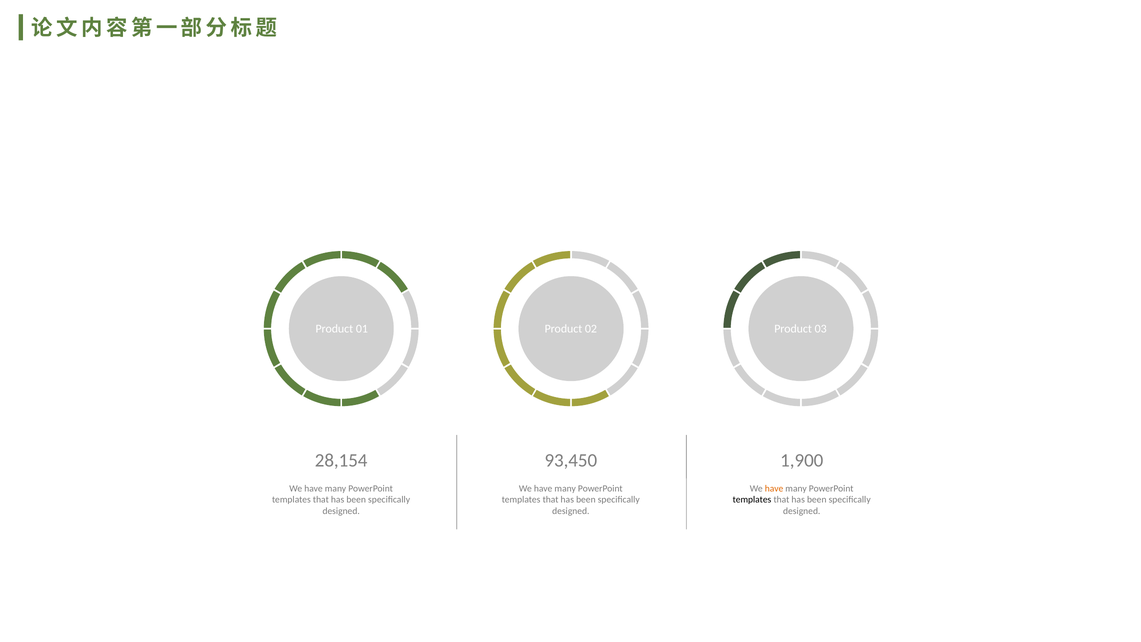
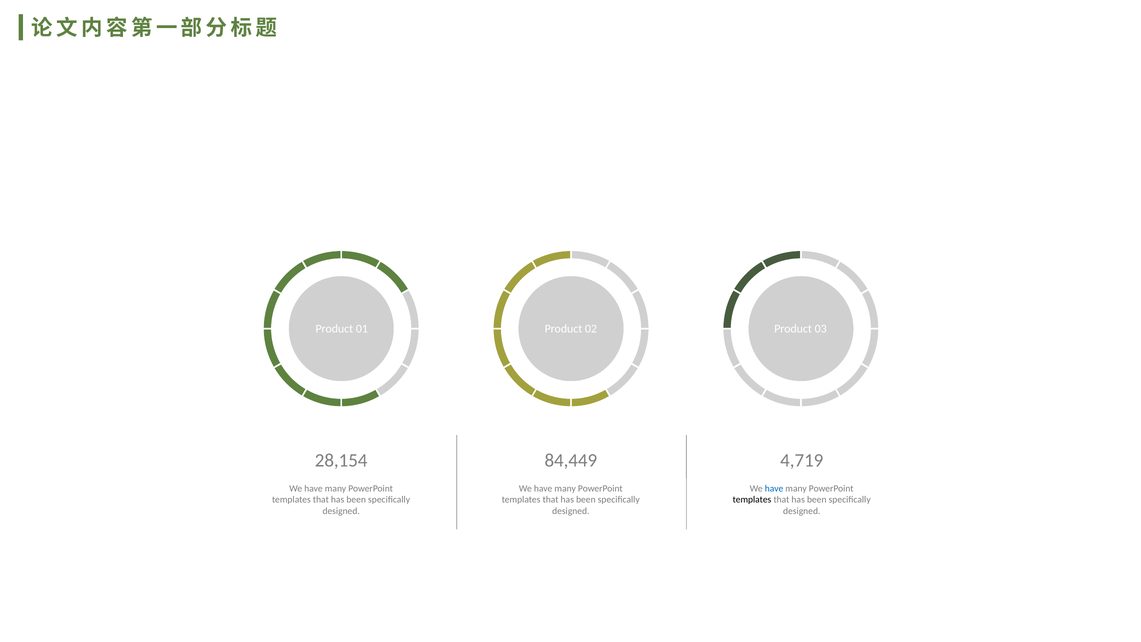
93,450: 93,450 -> 84,449
1,900: 1,900 -> 4,719
have at (774, 488) colour: orange -> blue
